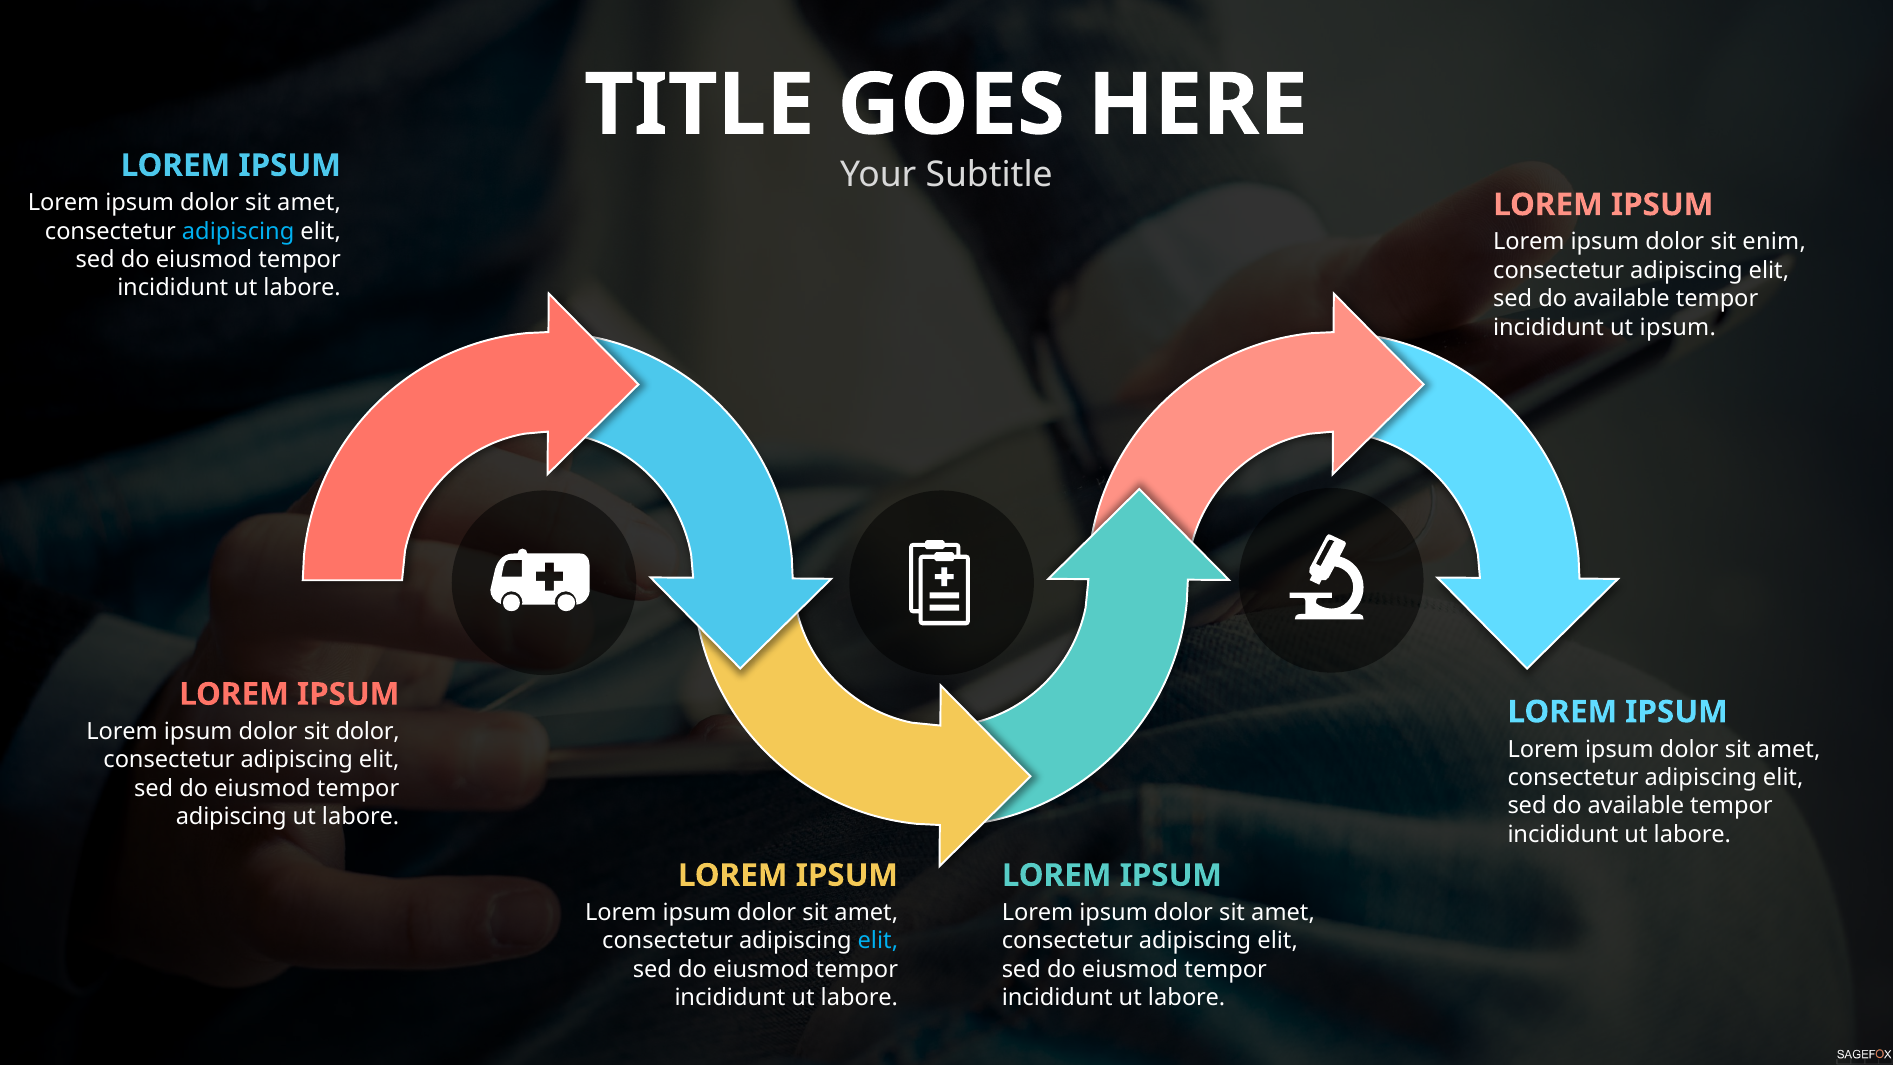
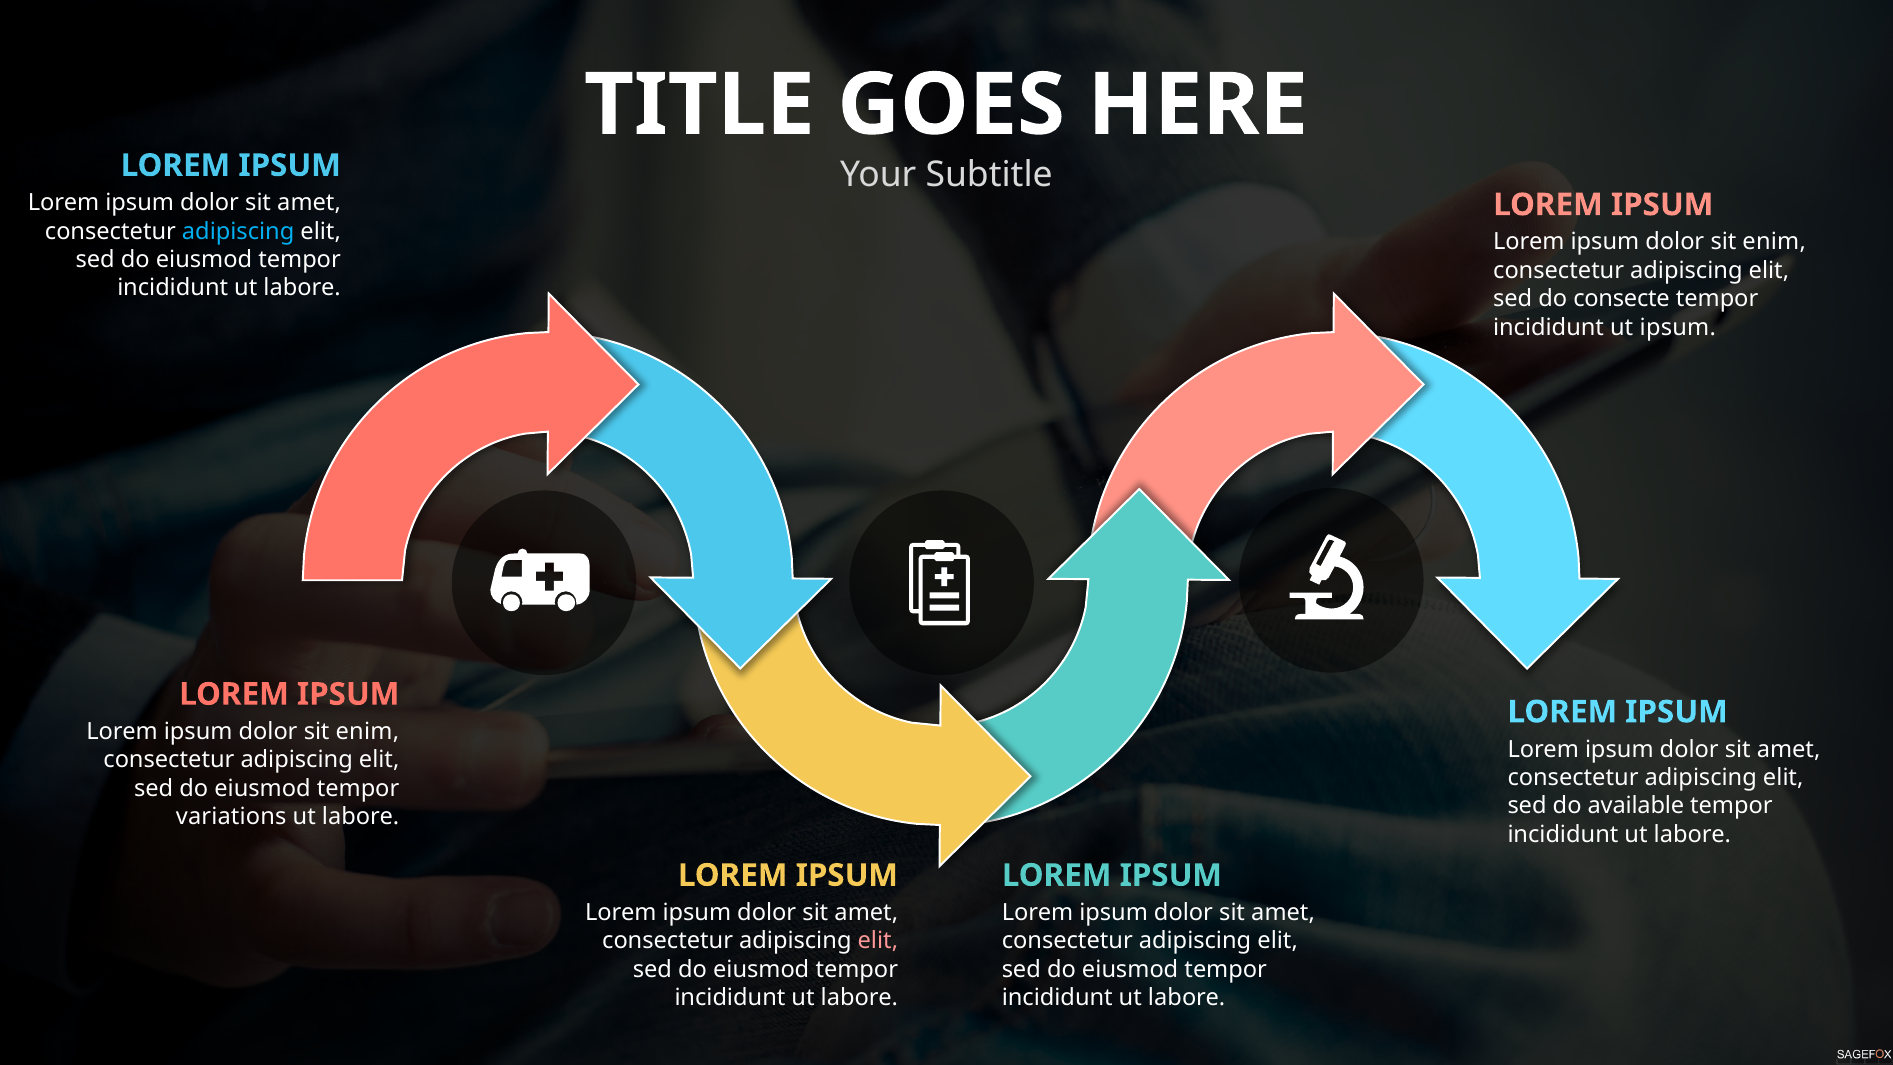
available at (1622, 299): available -> consecte
dolor at (368, 732): dolor -> enim
adipiscing at (231, 817): adipiscing -> variations
elit at (878, 941) colour: light blue -> pink
